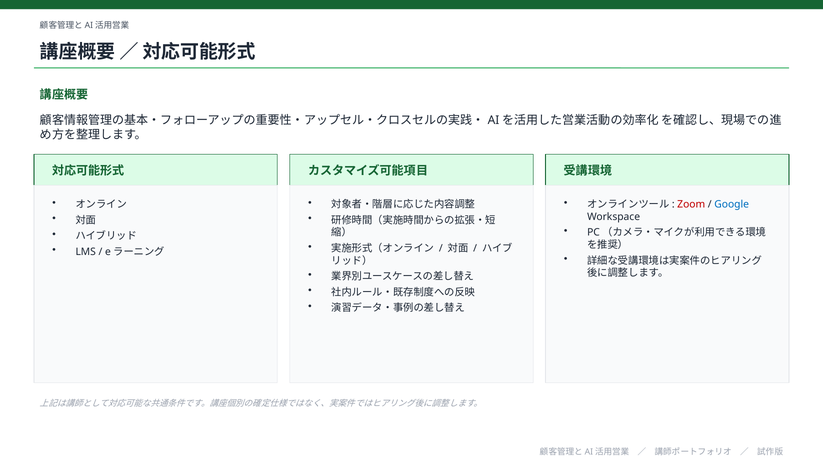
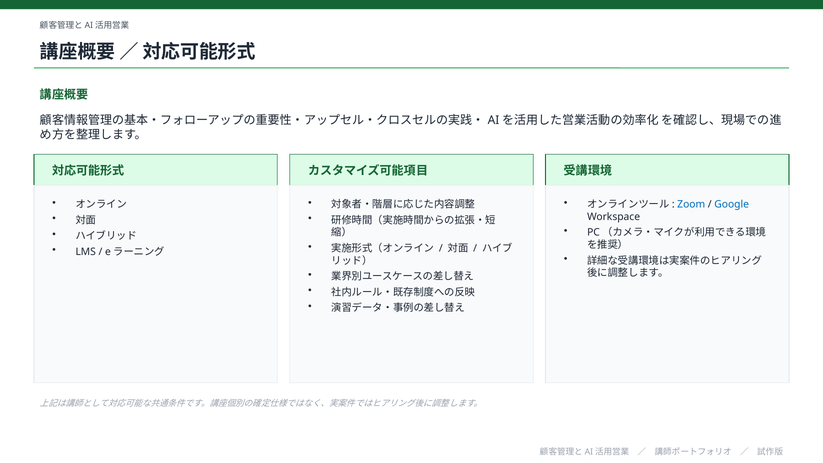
Zoom colour: red -> blue
